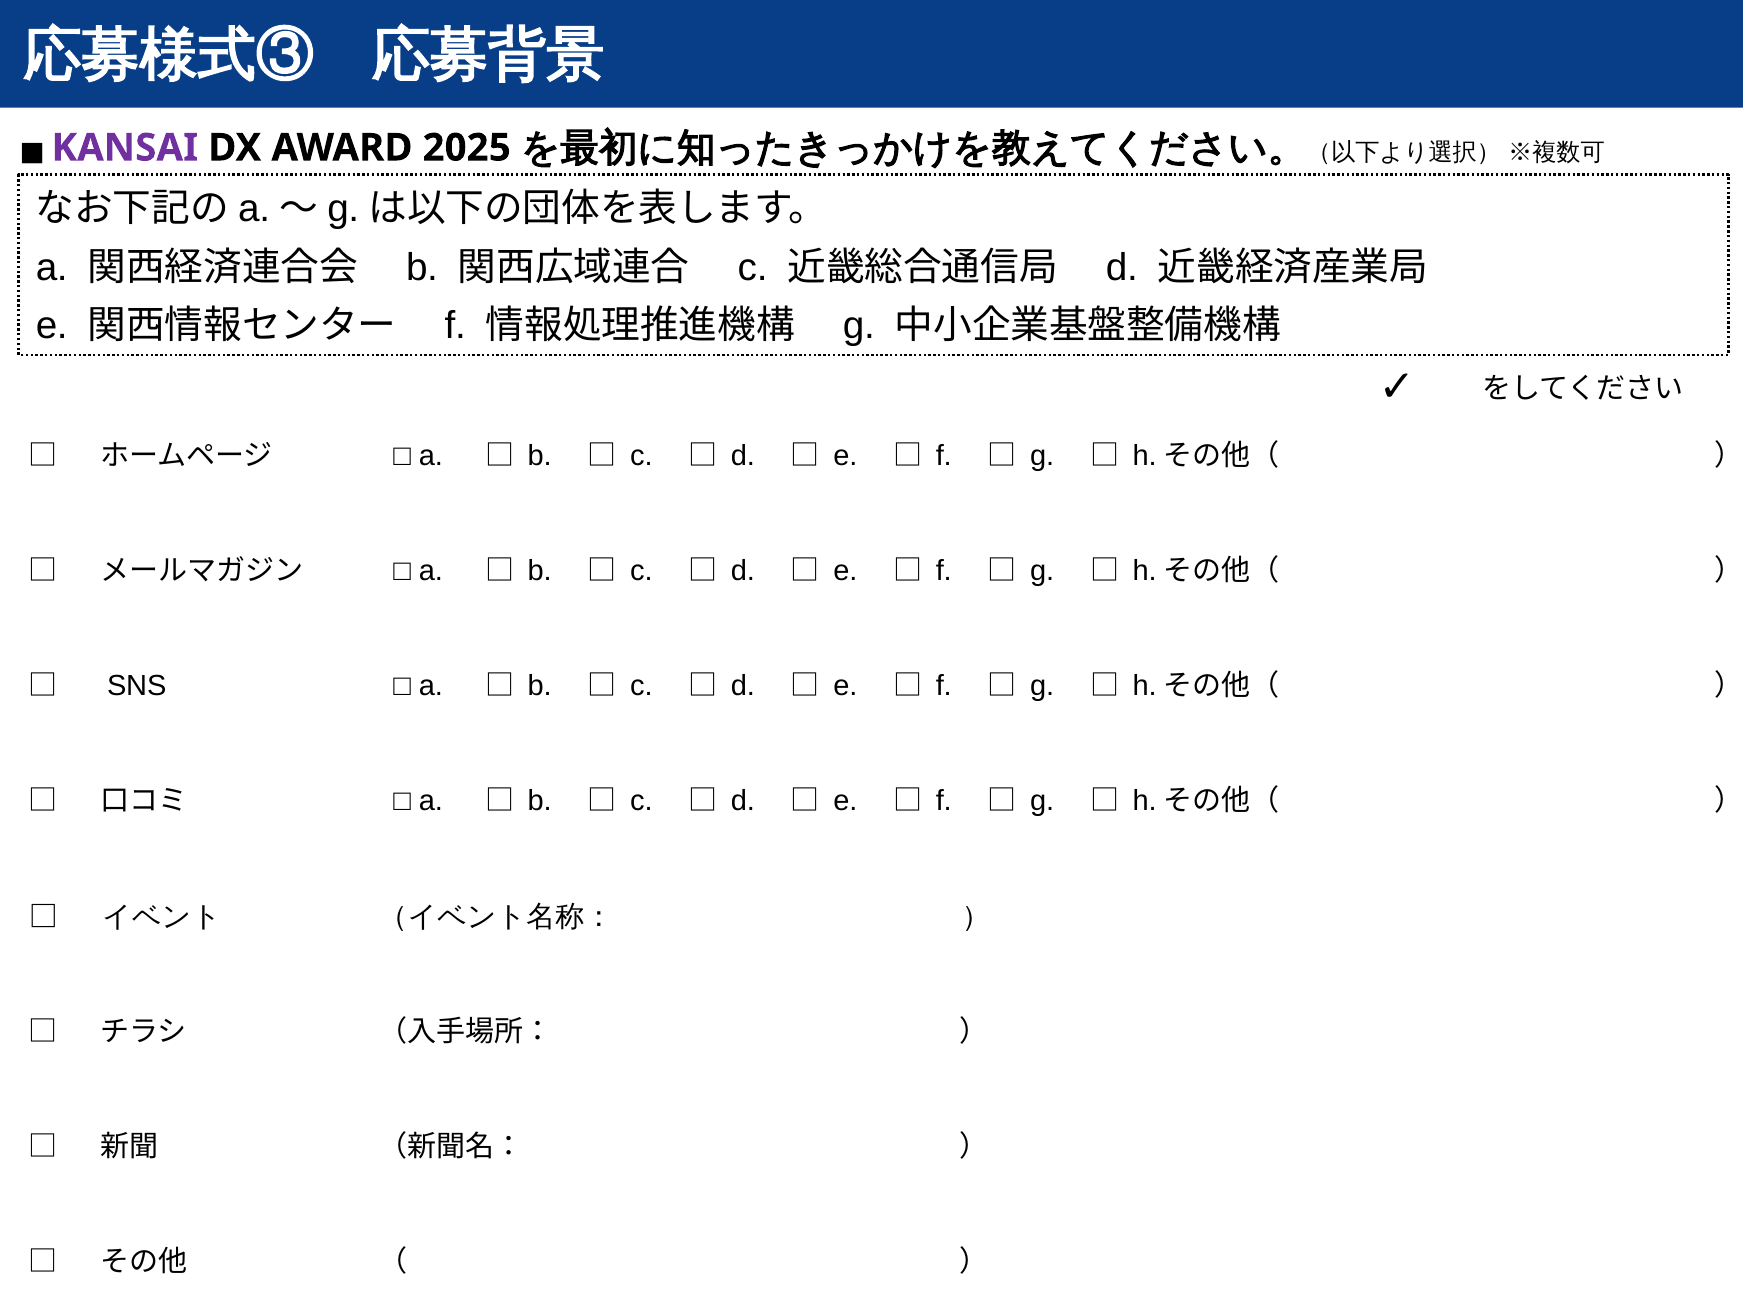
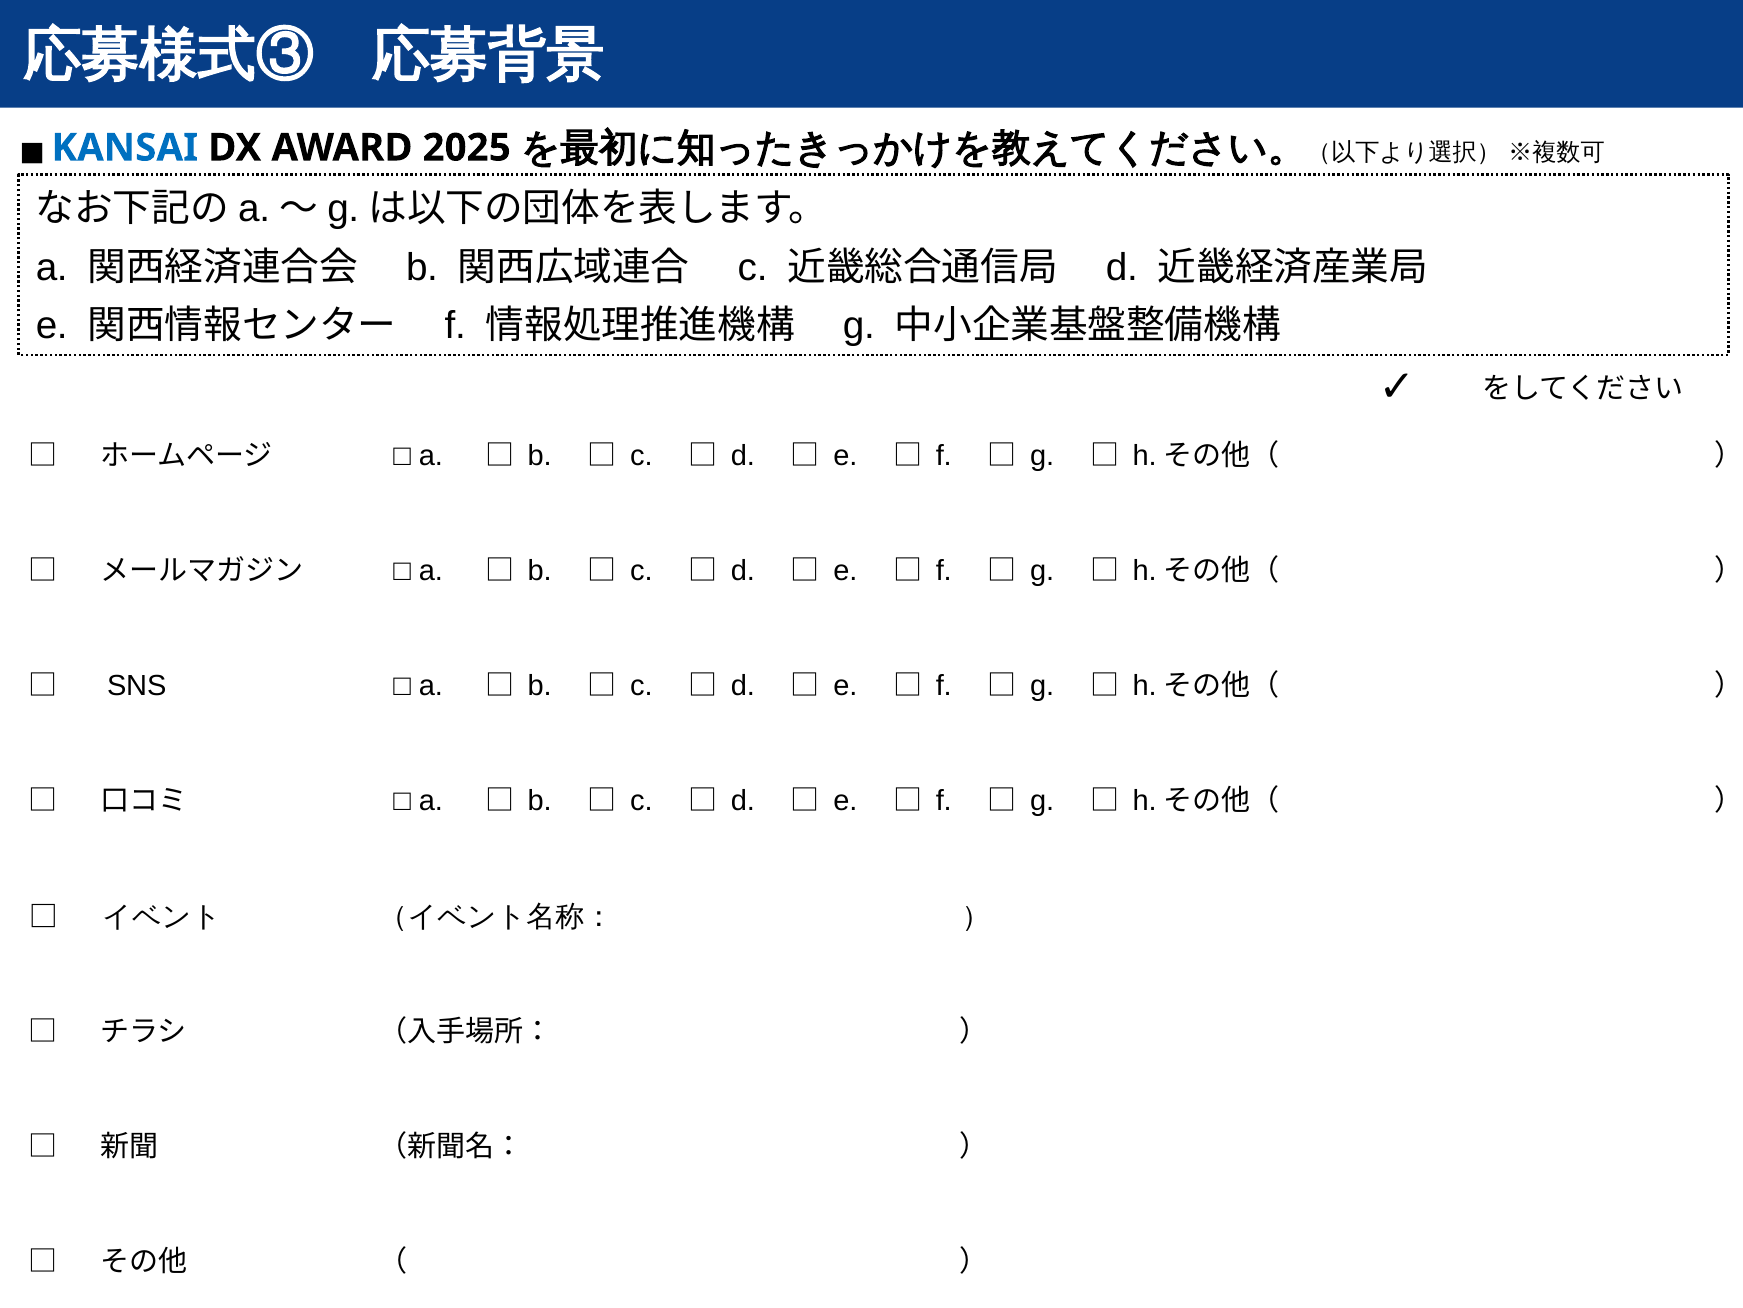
KANSAI colour: purple -> blue
